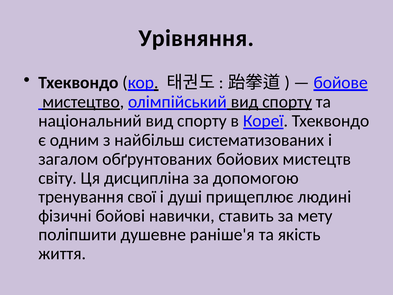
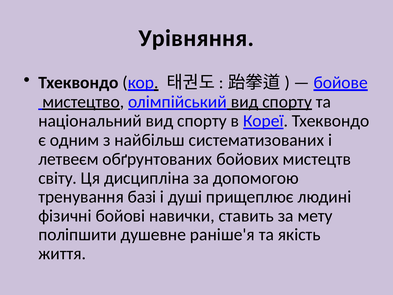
загалом: загалом -> летвеєм
свої: свої -> базі
